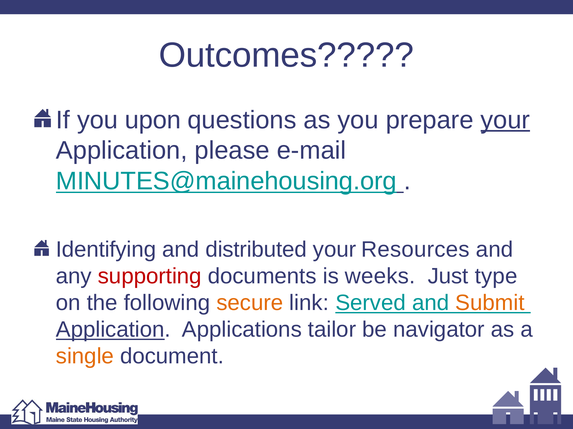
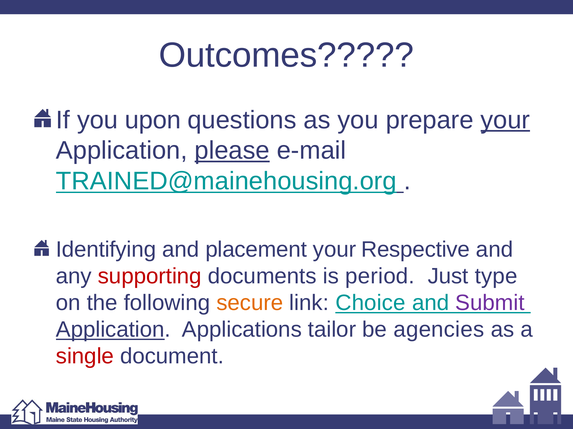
please underline: none -> present
MINUTES@mainehousing.org: MINUTES@mainehousing.org -> TRAINED@mainehousing.org
distributed: distributed -> placement
Resources: Resources -> Respective
weeks: weeks -> period
Served: Served -> Choice
Submit colour: orange -> purple
navigator: navigator -> agencies
single colour: orange -> red
